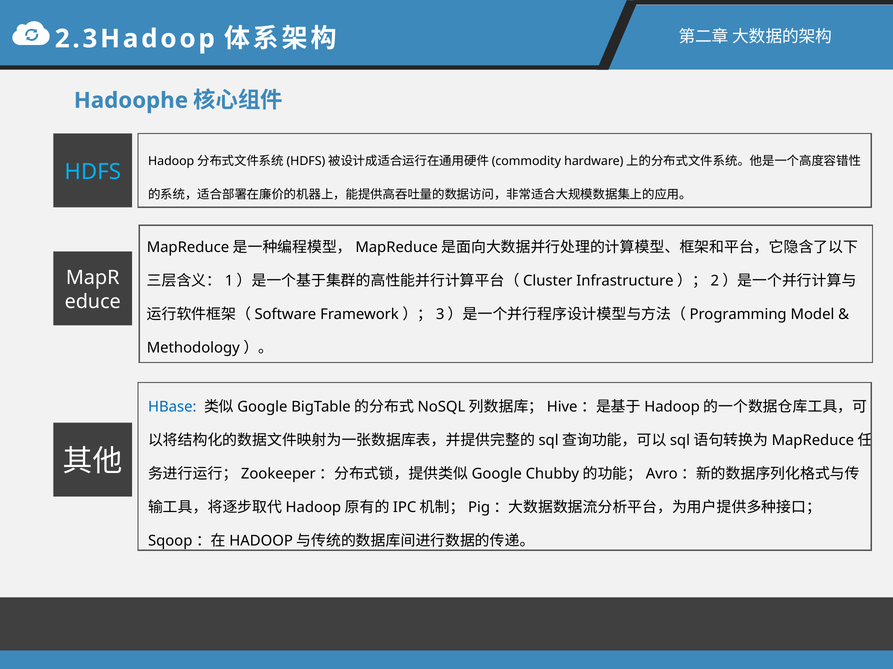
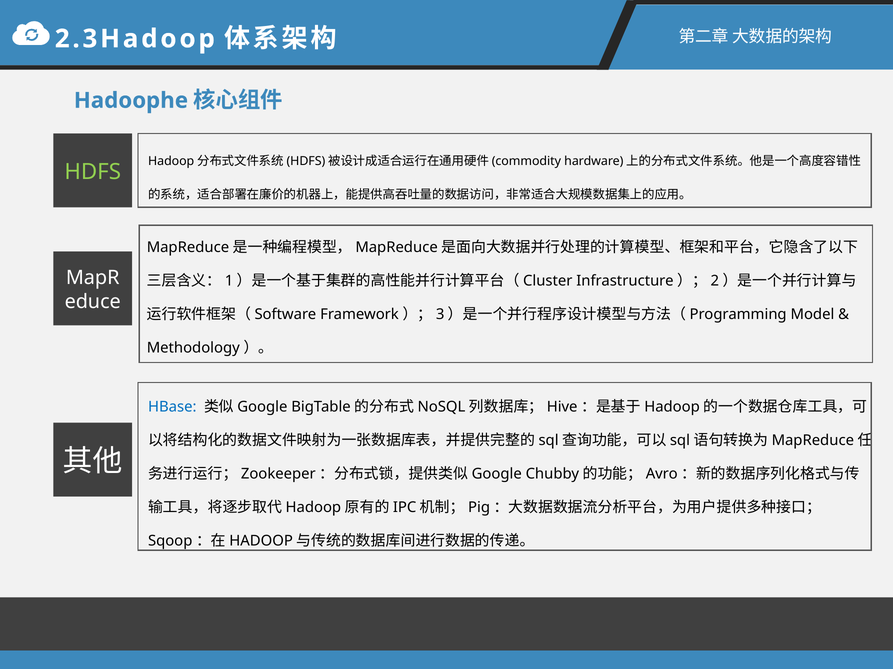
HDFS colour: light blue -> light green
